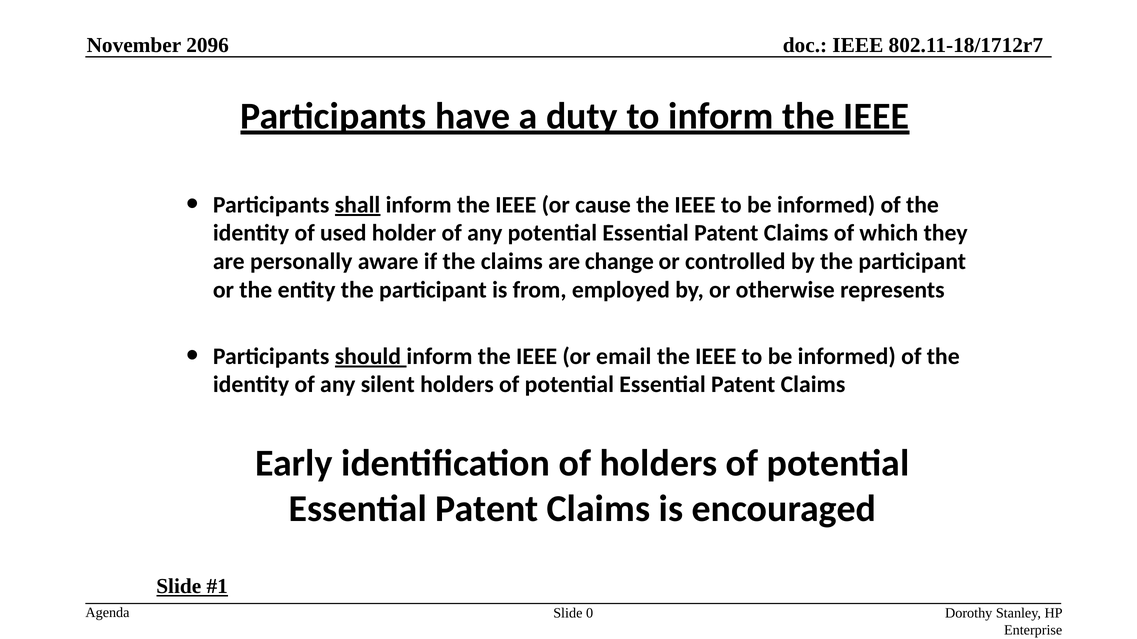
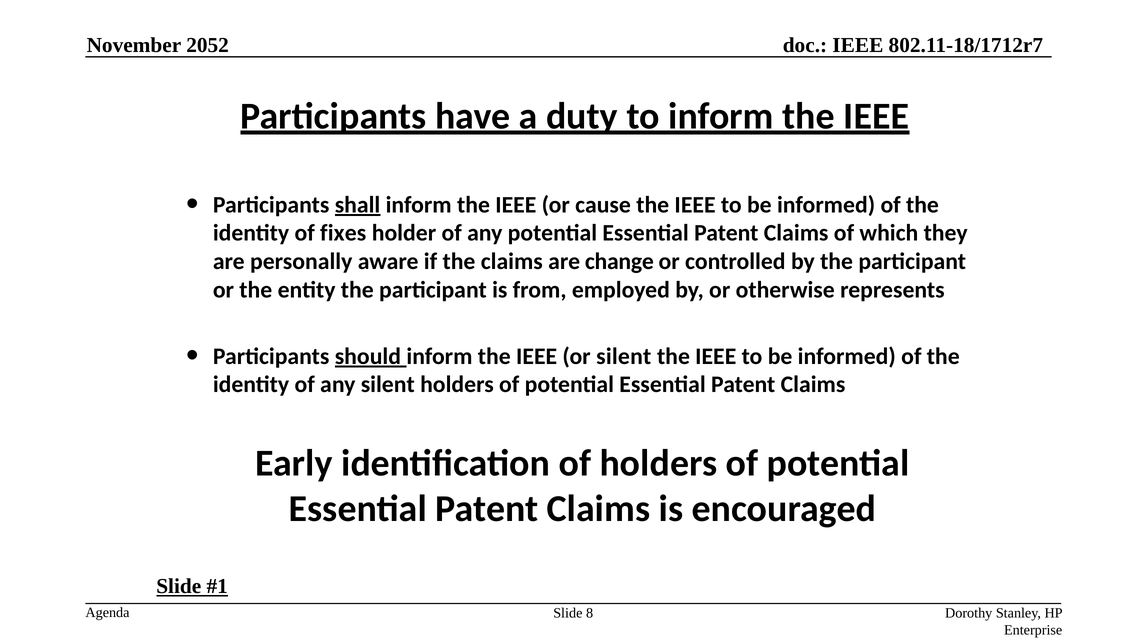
2096: 2096 -> 2052
used: used -> fixes
or email: email -> silent
0: 0 -> 8
